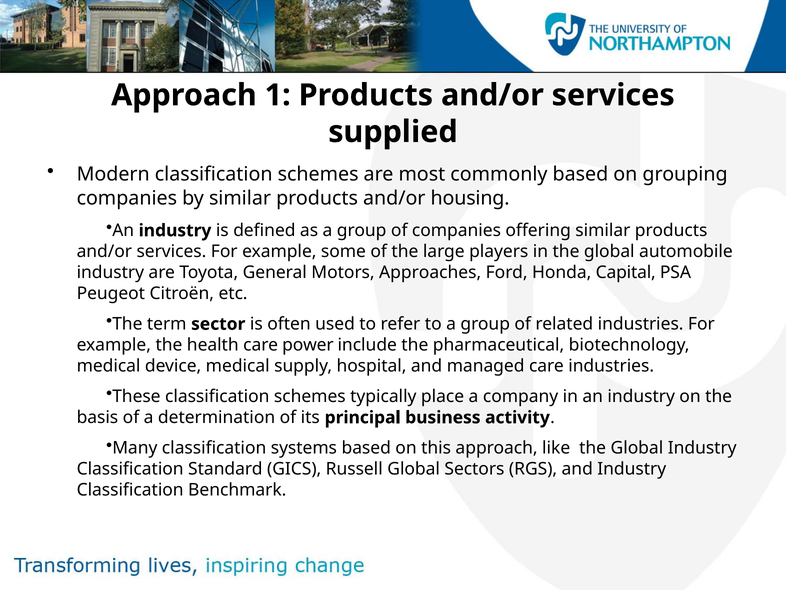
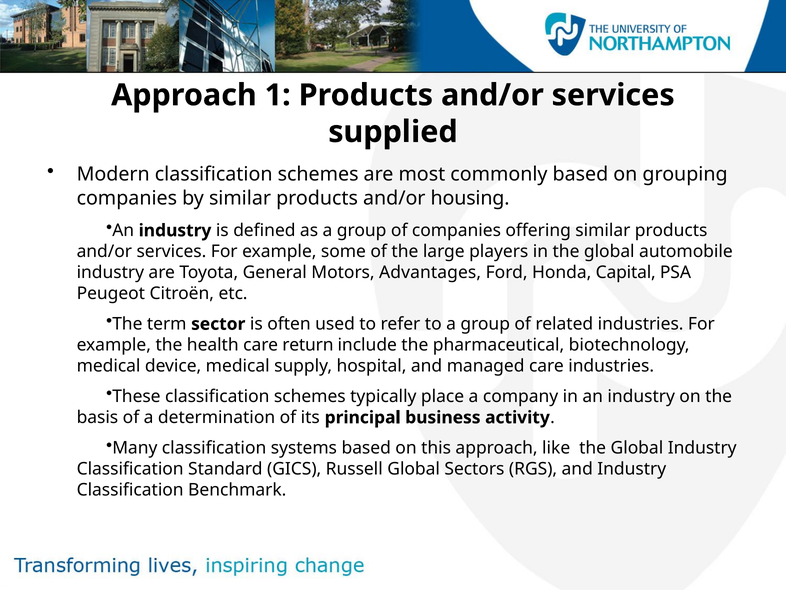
Approaches: Approaches -> Advantages
power: power -> return
